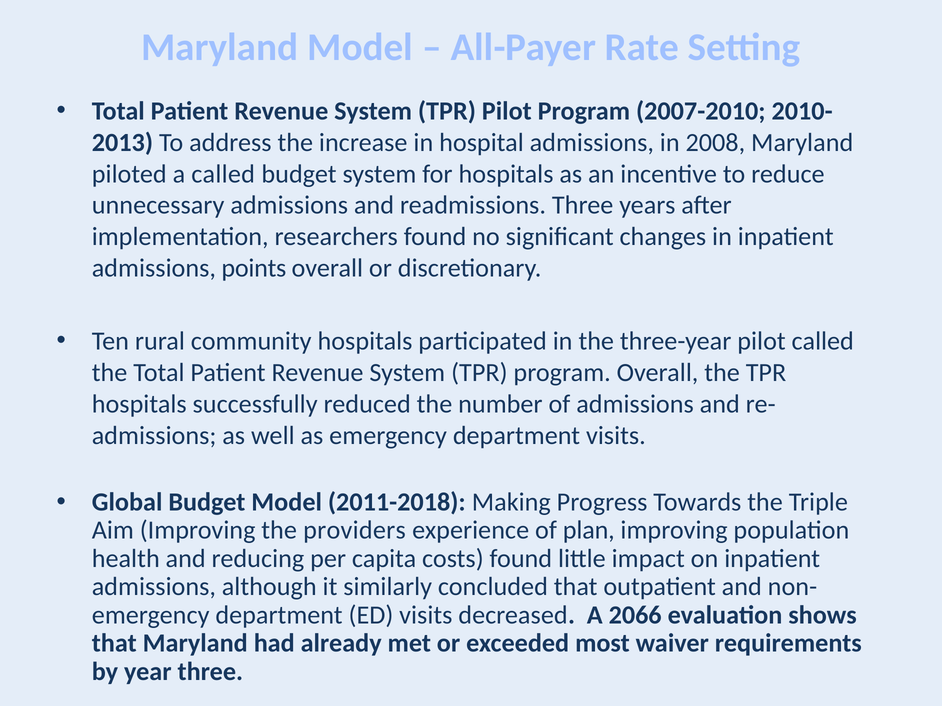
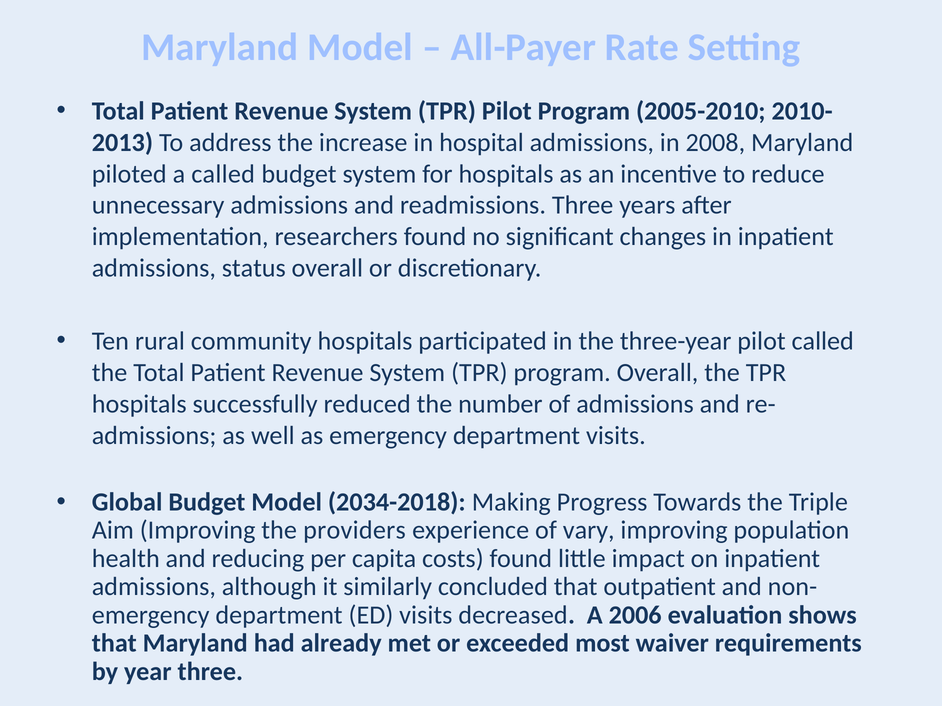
2007-2010: 2007-2010 -> 2005-2010
points: points -> status
2011-2018: 2011-2018 -> 2034-2018
plan: plan -> vary
2066: 2066 -> 2006
